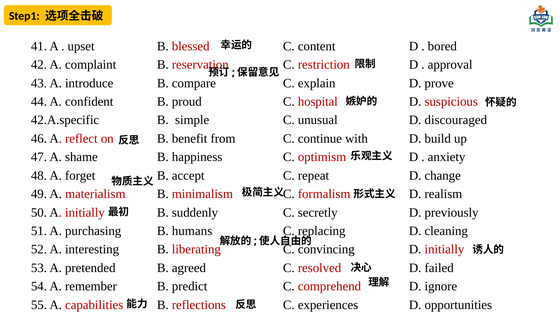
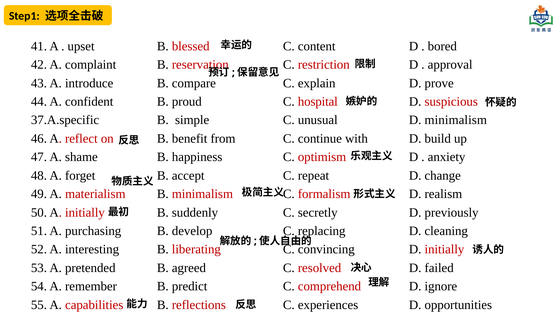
42.A.specific: 42.A.specific -> 37.A.specific
D discouraged: discouraged -> minimalism
humans: humans -> develop
